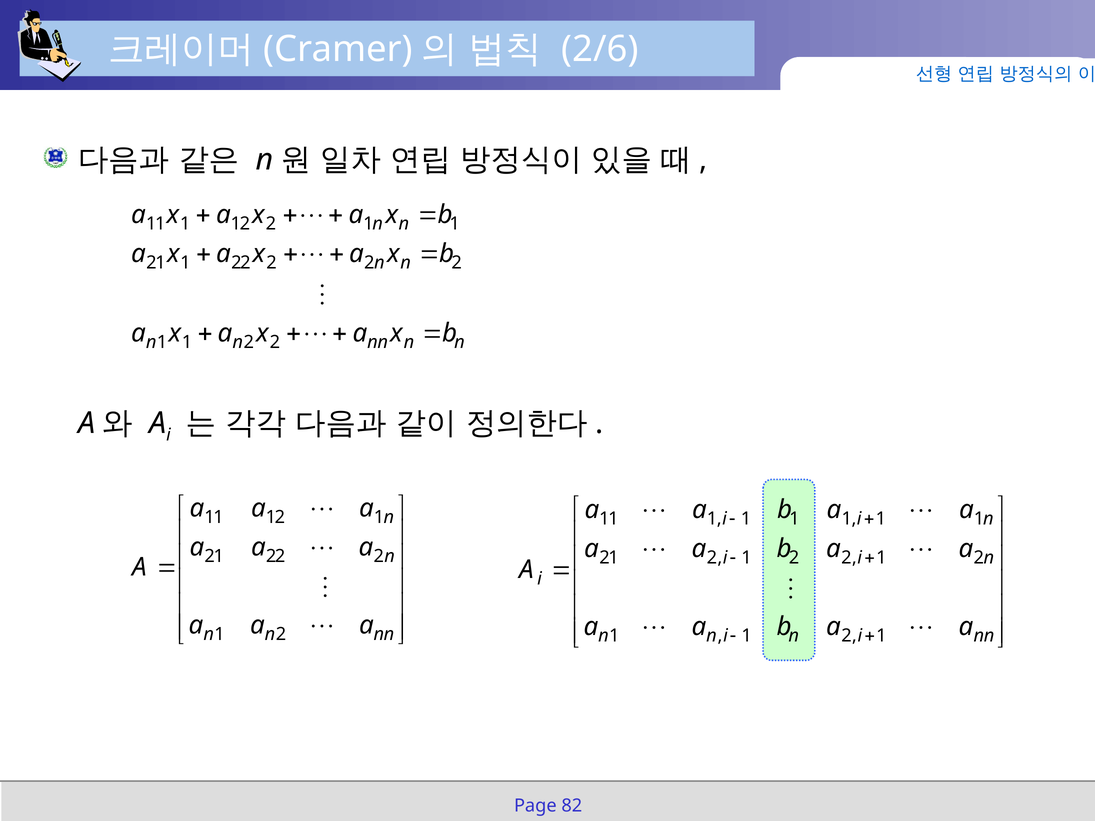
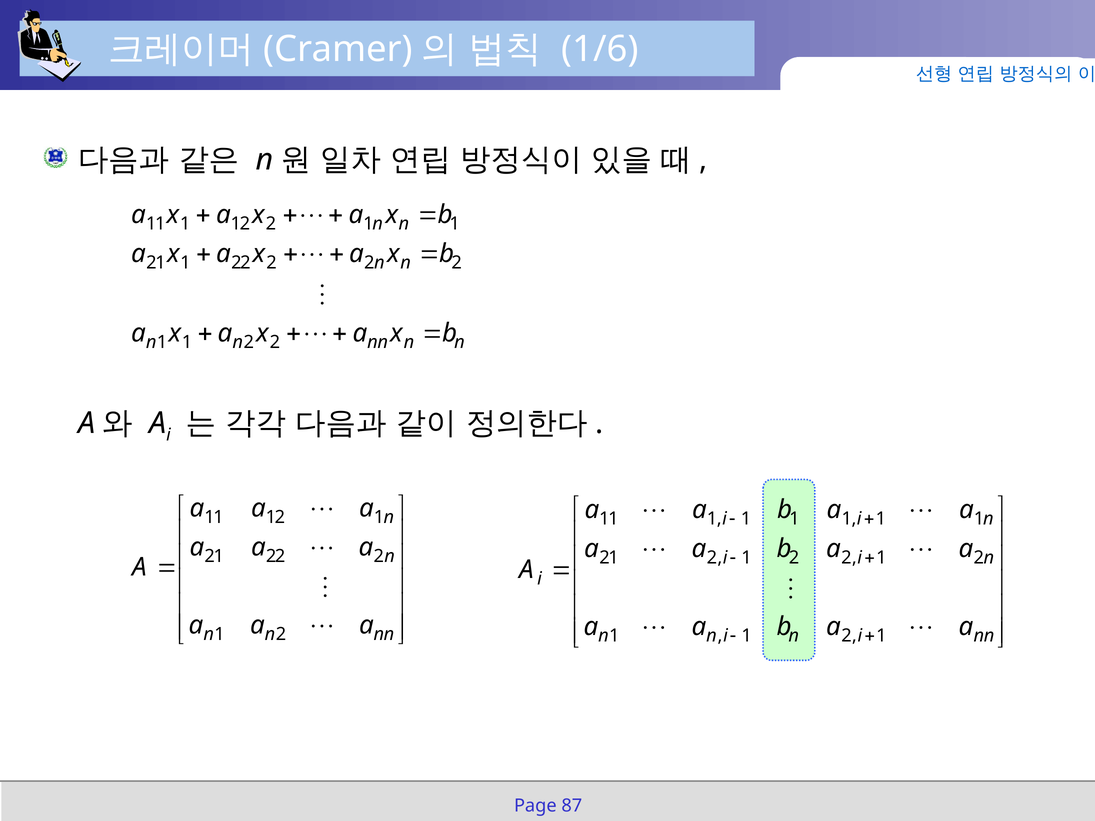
2/6: 2/6 -> 1/6
82: 82 -> 87
